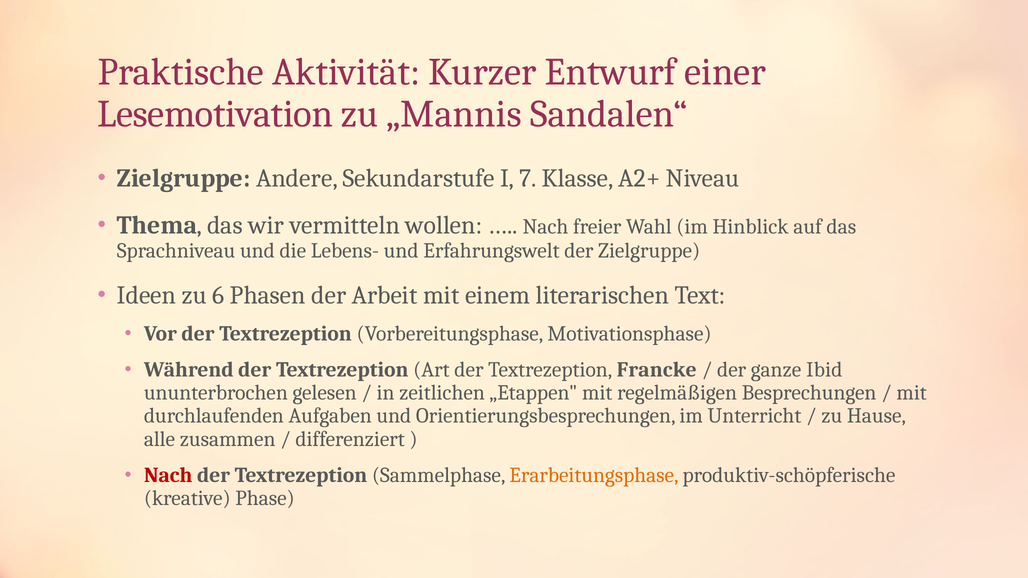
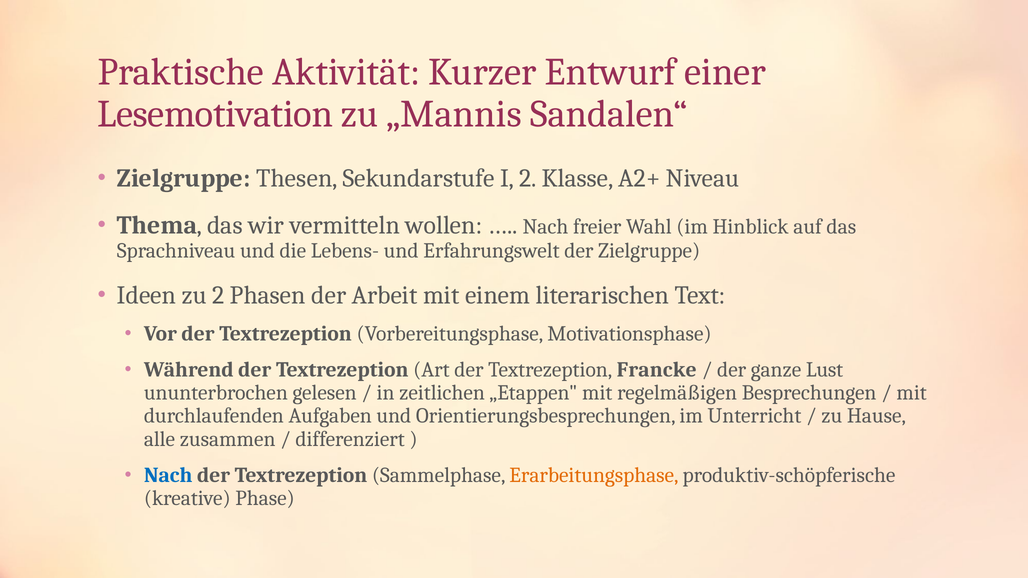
Andere: Andere -> Thesen
I 7: 7 -> 2
zu 6: 6 -> 2
Ibid: Ibid -> Lust
Nach at (168, 475) colour: red -> blue
